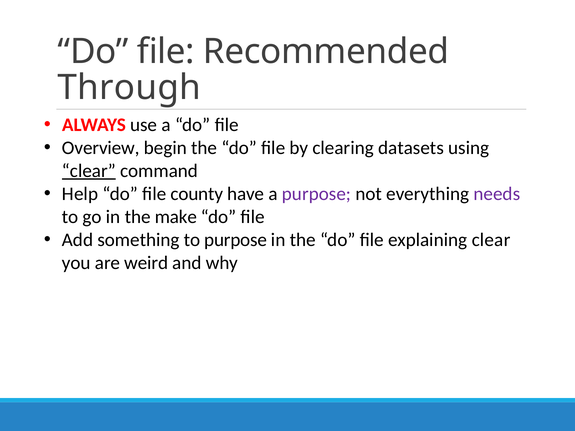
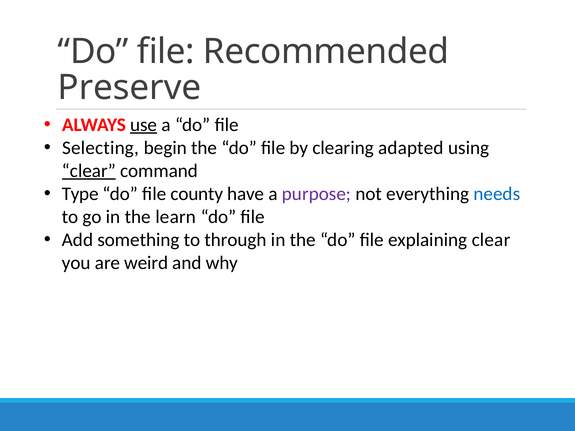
Through: Through -> Preserve
use underline: none -> present
Overview: Overview -> Selecting
datasets: datasets -> adapted
Help: Help -> Type
needs colour: purple -> blue
make: make -> learn
to purpose: purpose -> through
